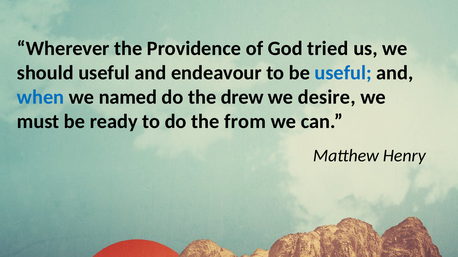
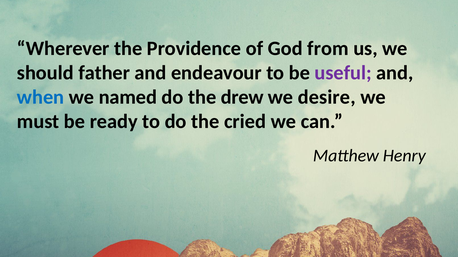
tried: tried -> from
should useful: useful -> father
useful at (343, 73) colour: blue -> purple
from: from -> cried
